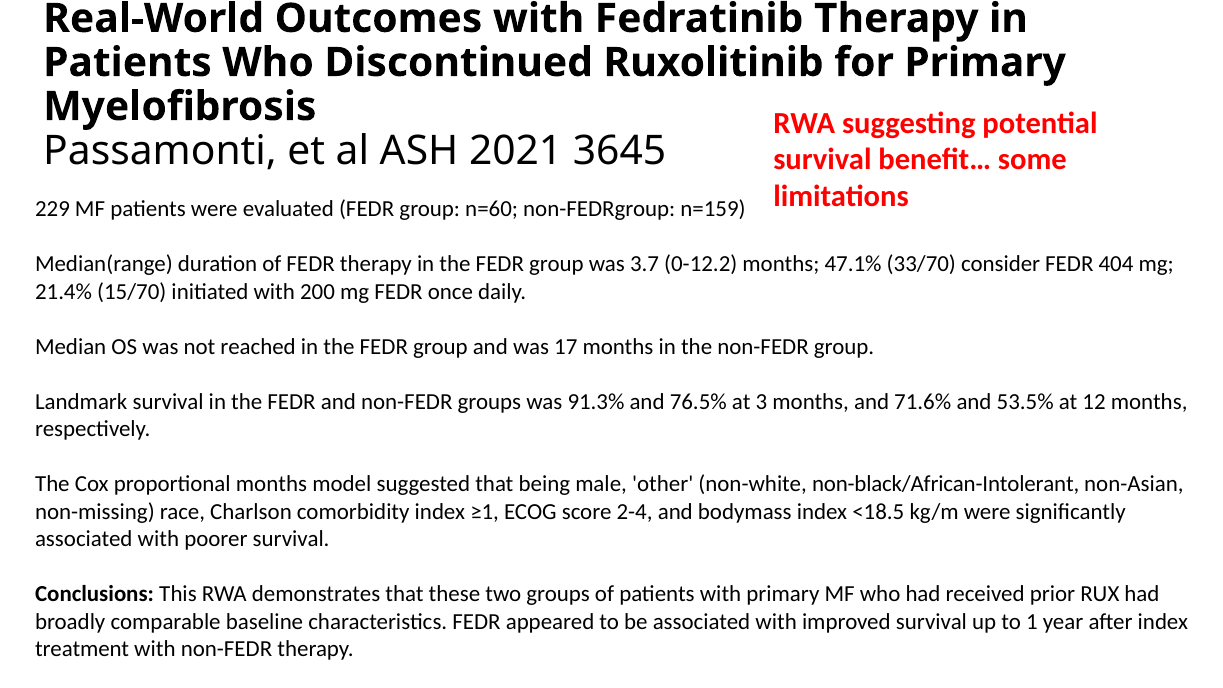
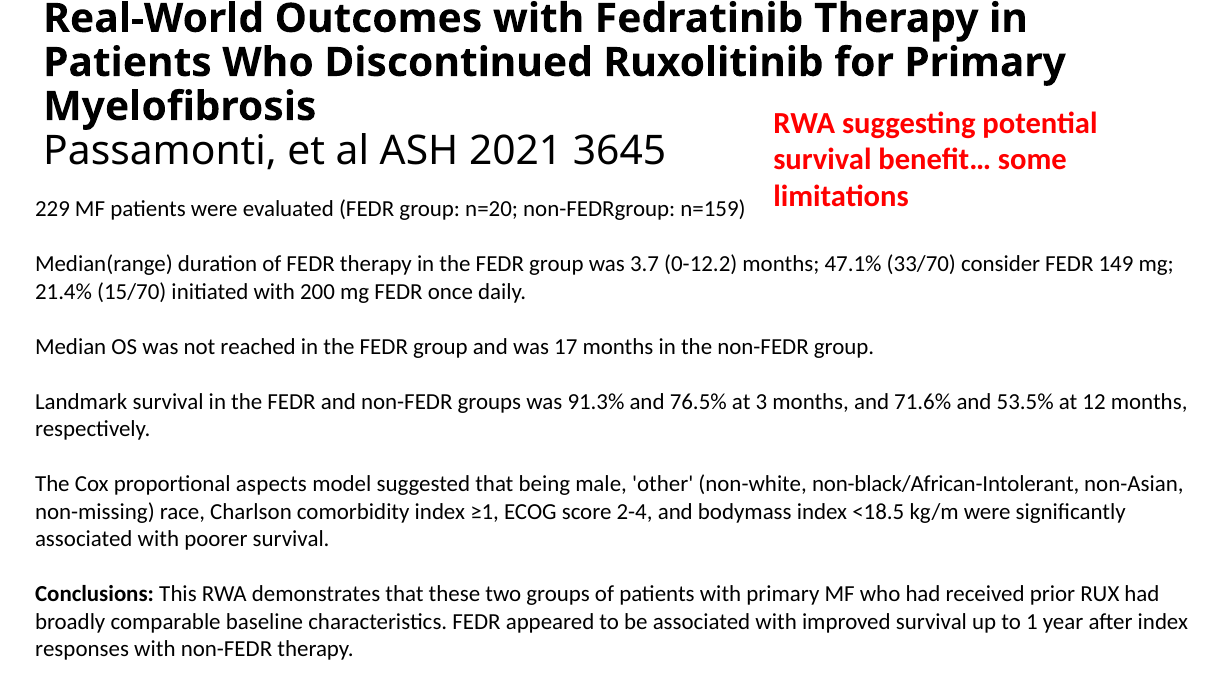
n=60: n=60 -> n=20
404: 404 -> 149
proportional months: months -> aspects
treatment: treatment -> responses
